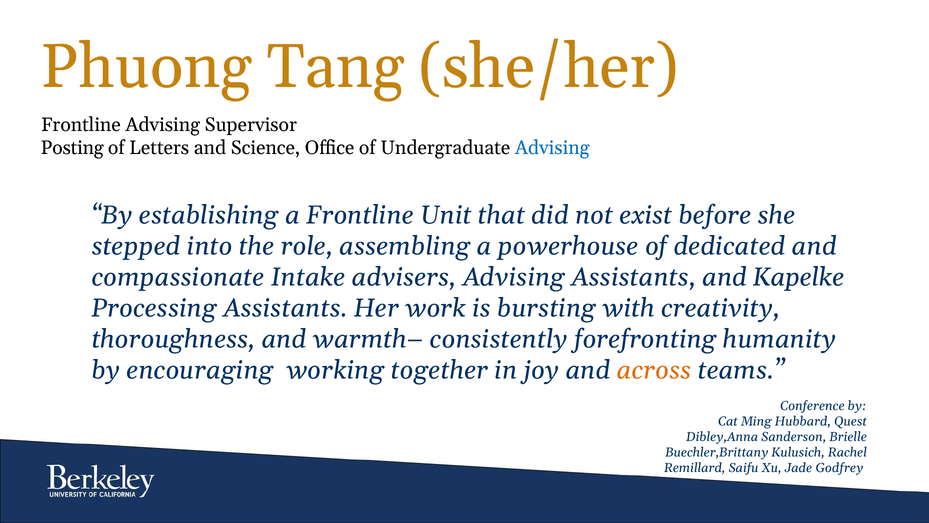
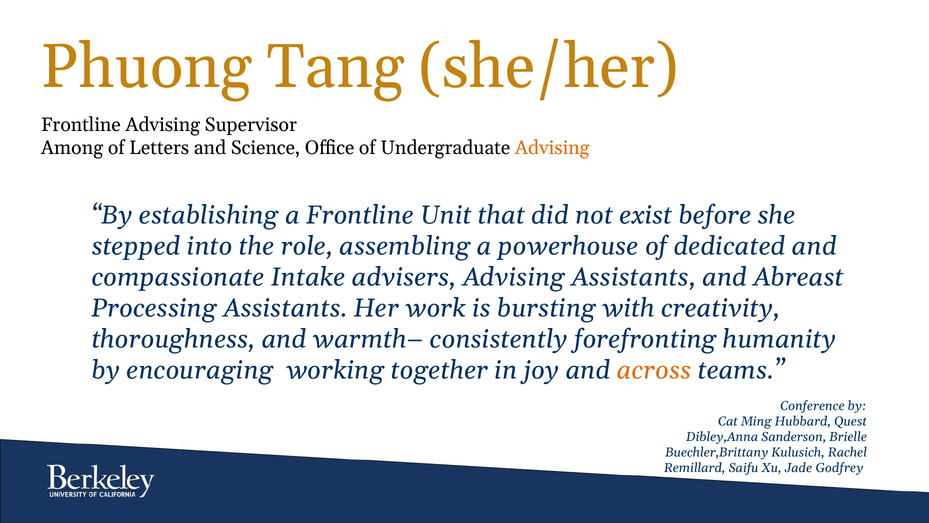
Posting: Posting -> Among
Advising at (552, 148) colour: blue -> orange
Kapelke: Kapelke -> Abreast
